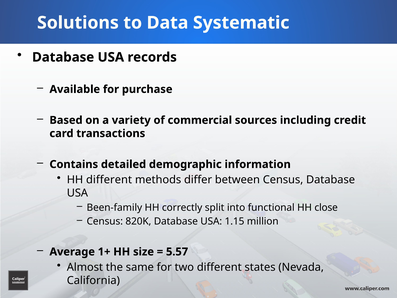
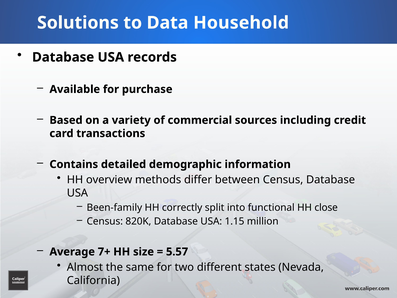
Systematic: Systematic -> Household
HH different: different -> overview
1+: 1+ -> 7+
